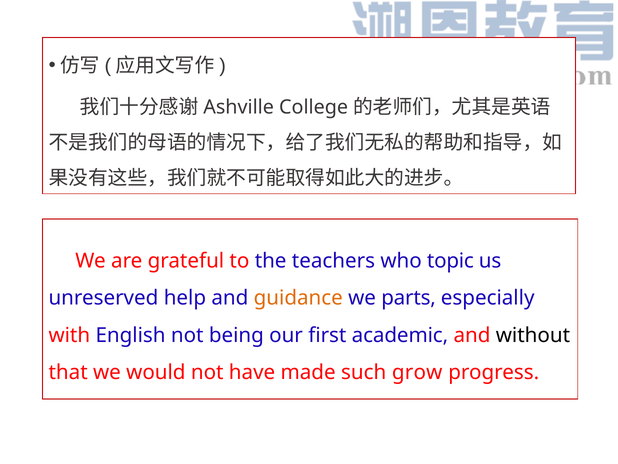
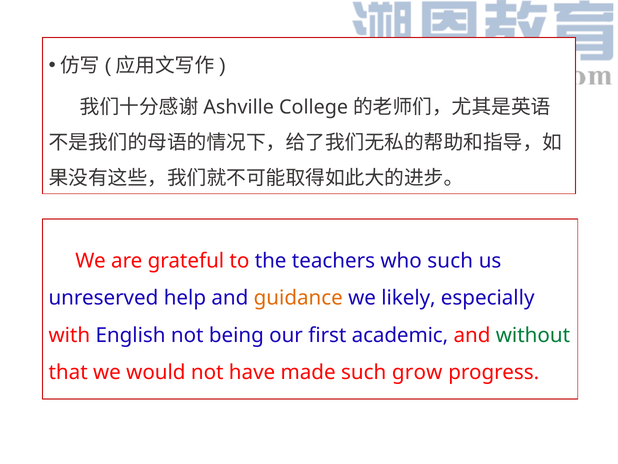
who topic: topic -> such
parts: parts -> likely
without colour: black -> green
